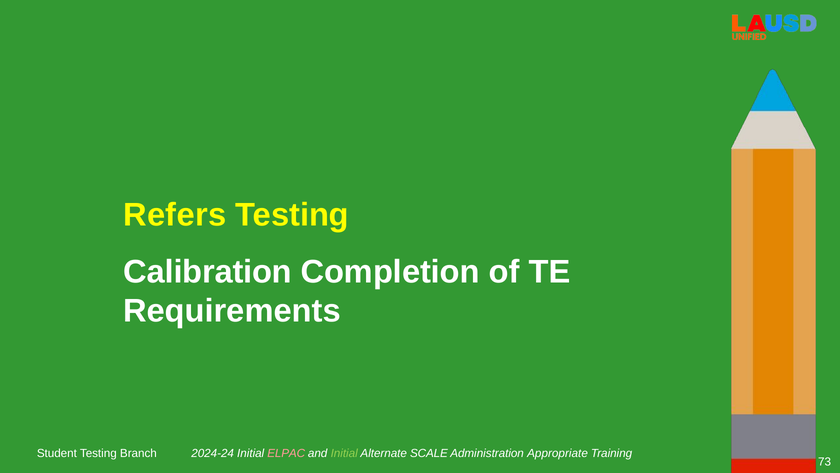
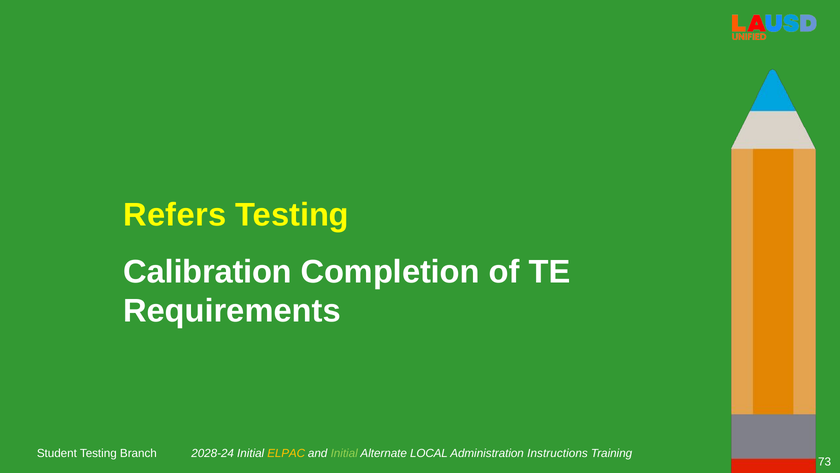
2024-24: 2024-24 -> 2028-24
ELPAC colour: pink -> yellow
SCALE: SCALE -> LOCAL
Appropriate: Appropriate -> Instructions
